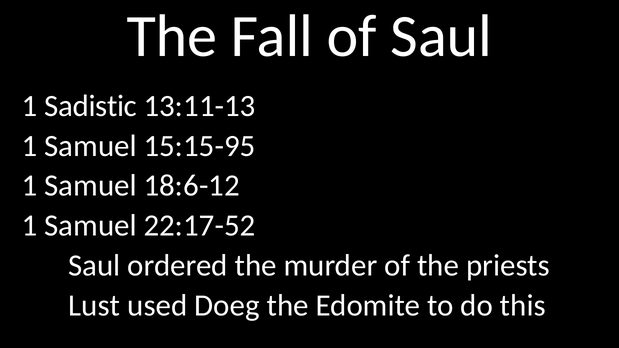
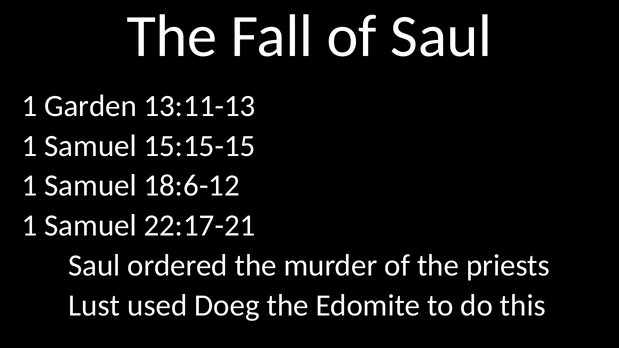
Sadistic: Sadistic -> Garden
15:15-95: 15:15-95 -> 15:15-15
22:17-52: 22:17-52 -> 22:17-21
